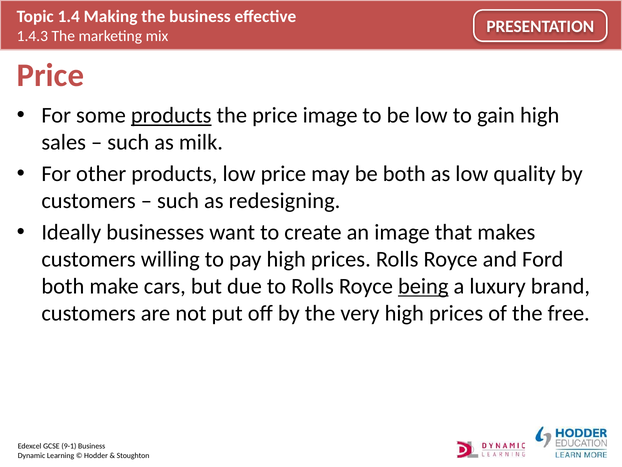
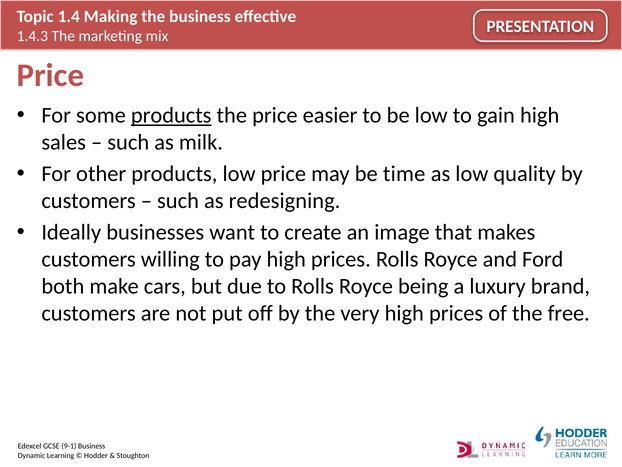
price image: image -> easier
be both: both -> time
being underline: present -> none
